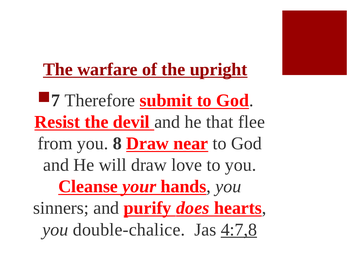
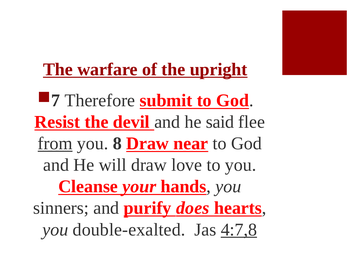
that: that -> said
from underline: none -> present
double-chalice: double-chalice -> double-exalted
